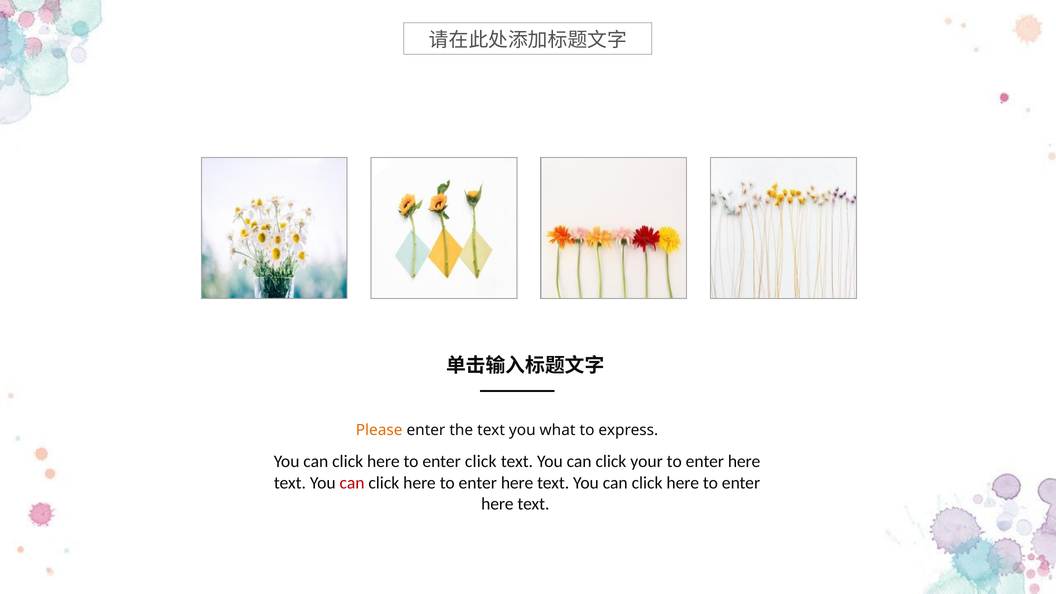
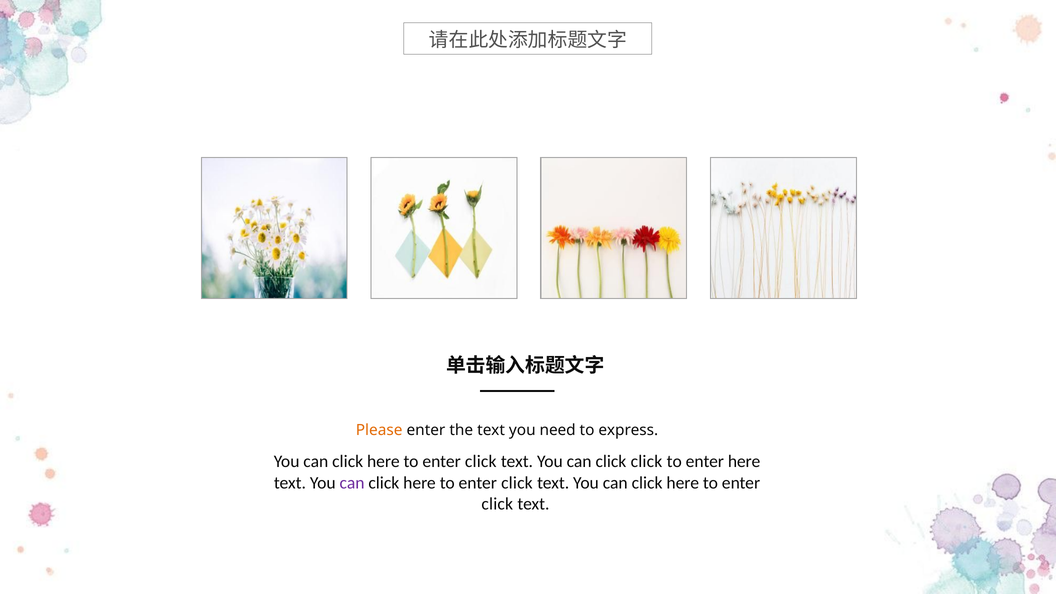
what: what -> need
click your: your -> click
can at (352, 483) colour: red -> purple
here at (517, 483): here -> click
here at (497, 504): here -> click
